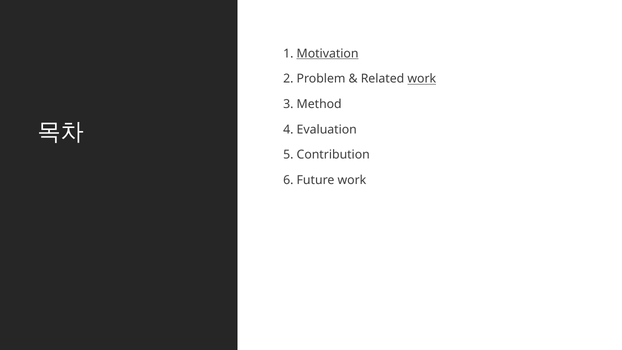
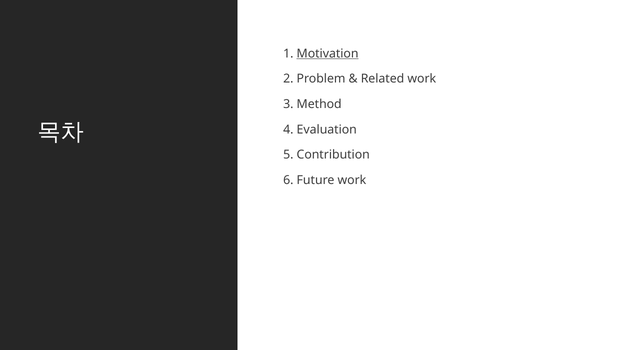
work at (422, 79) underline: present -> none
